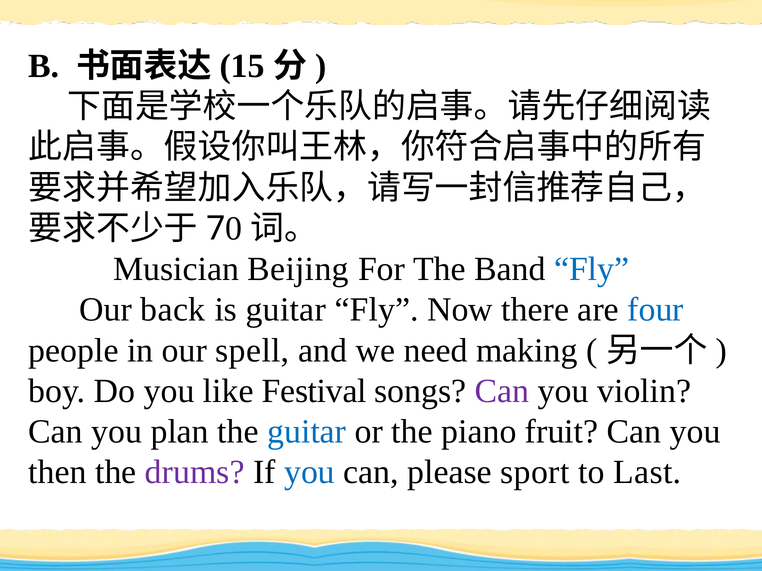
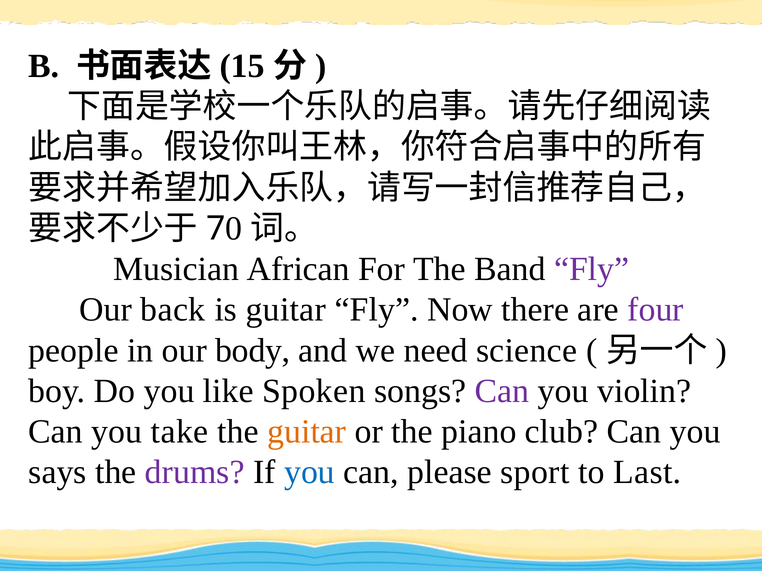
Beijing: Beijing -> African
Fly at (592, 269) colour: blue -> purple
four colour: blue -> purple
spell: spell -> body
making: making -> science
Festival: Festival -> Spoken
plan: plan -> take
guitar at (307, 432) colour: blue -> orange
fruit: fruit -> club
then: then -> says
